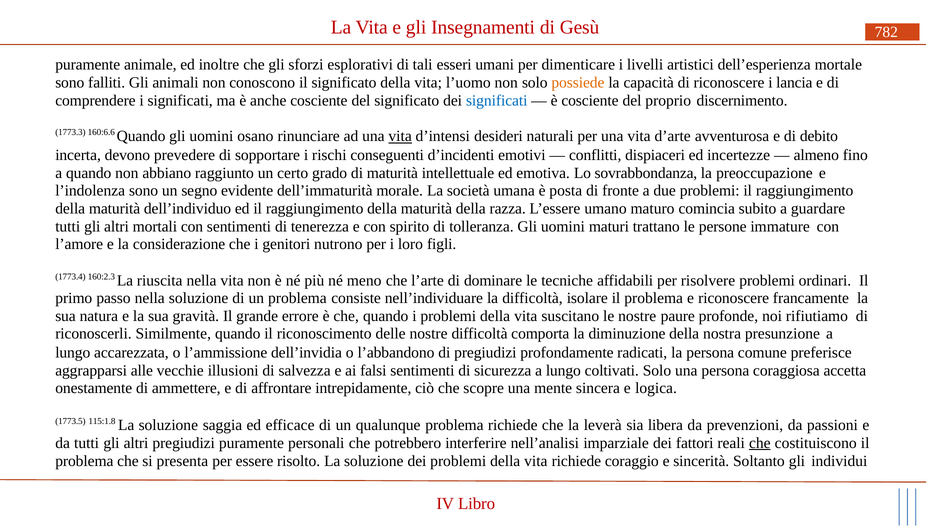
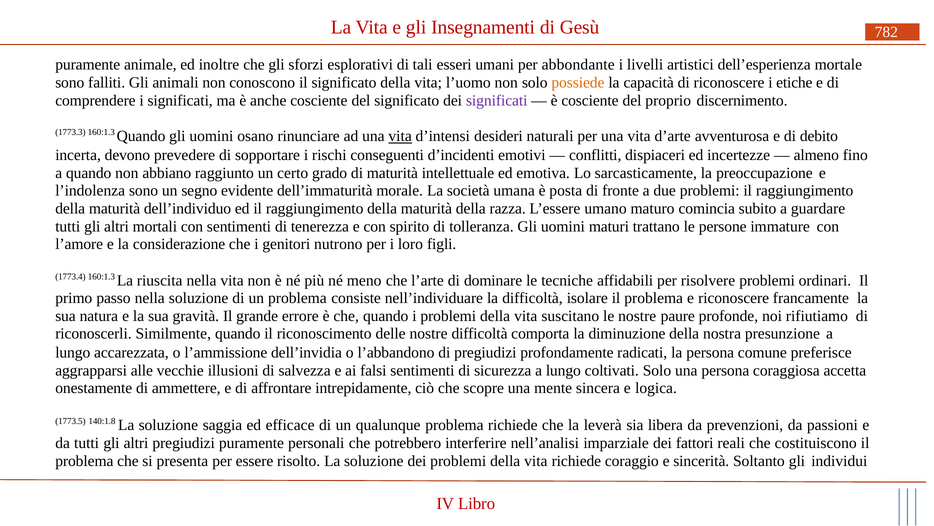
dimenticare: dimenticare -> abbondante
lancia: lancia -> etiche
significati at (497, 100) colour: blue -> purple
1773.3 160:6.6: 160:6.6 -> 160:1.3
sovrabbondanza: sovrabbondanza -> sarcasticamente
1773.4 160:2.3: 160:2.3 -> 160:1.3
115:1.8: 115:1.8 -> 140:1.8
che at (760, 443) underline: present -> none
